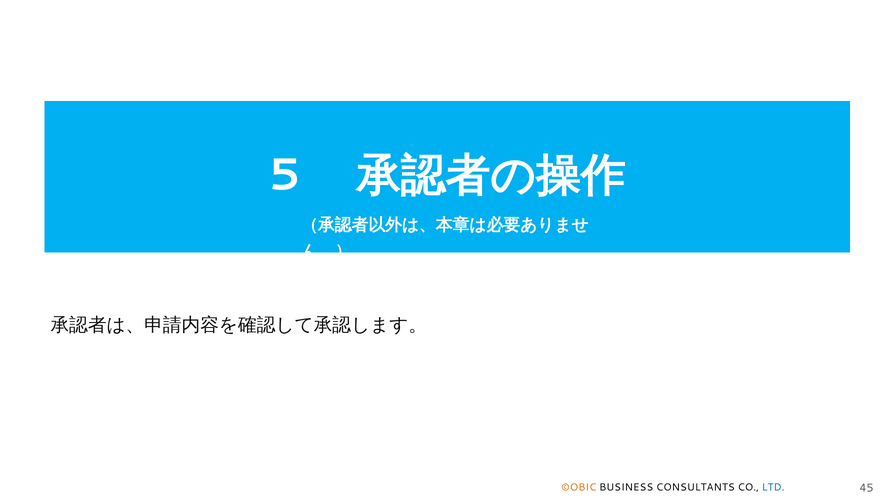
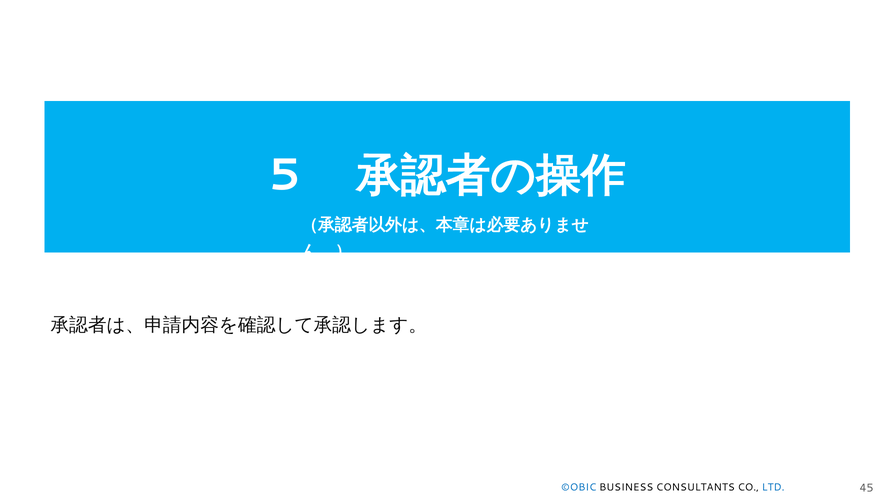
©OBIC colour: orange -> blue
